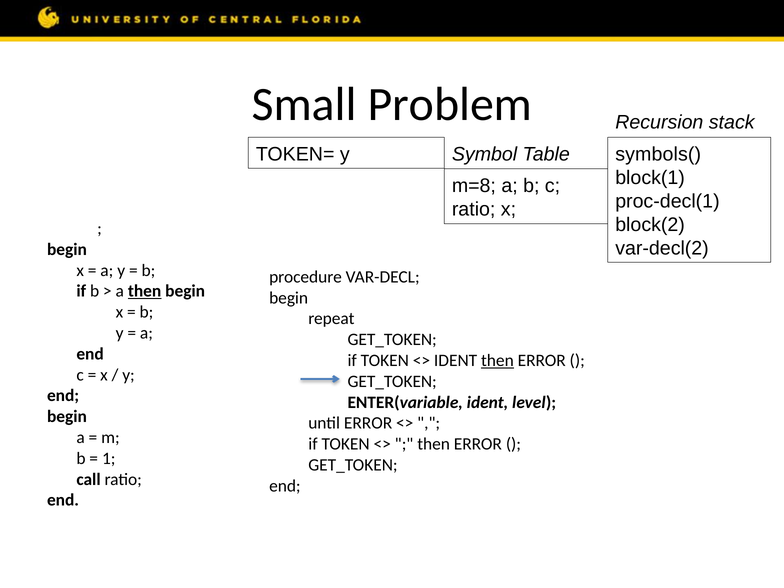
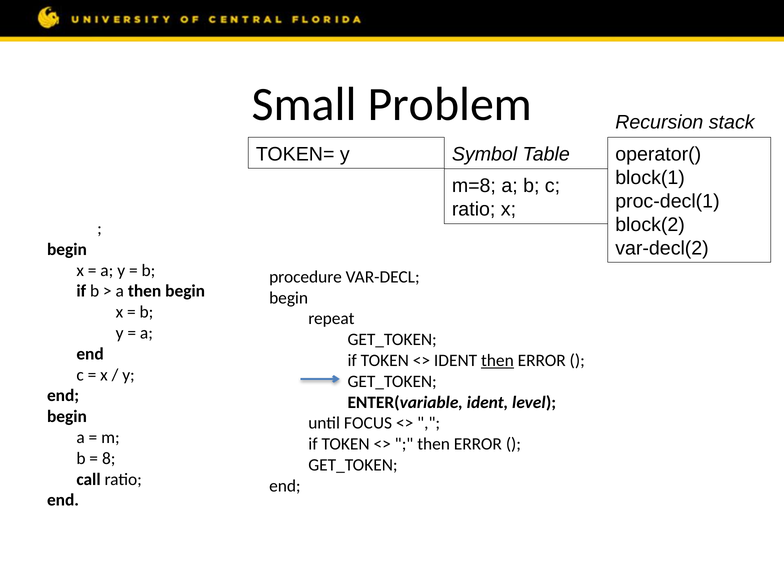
symbols(: symbols( -> operator(
then at (145, 291) underline: present -> none
until ERROR: ERROR -> FOCUS
1 at (109, 458): 1 -> 8
